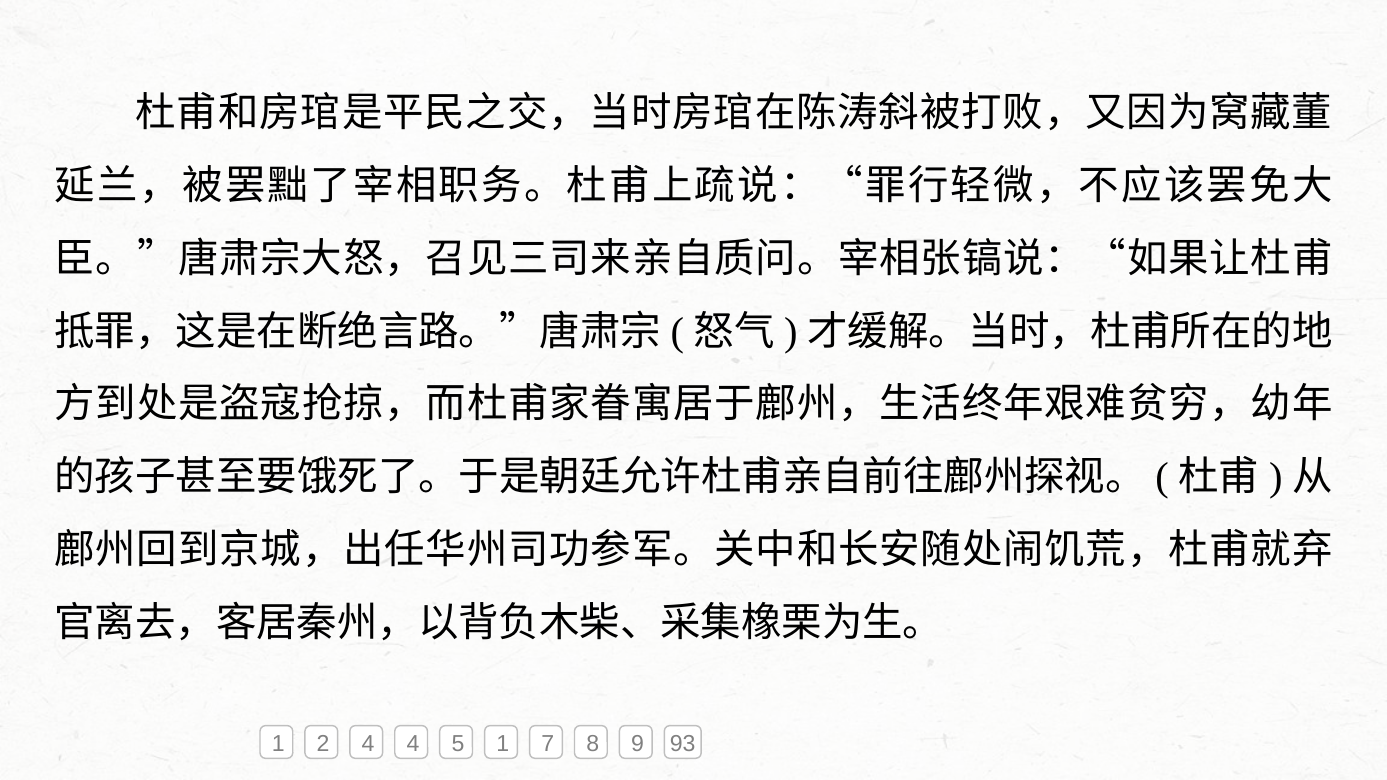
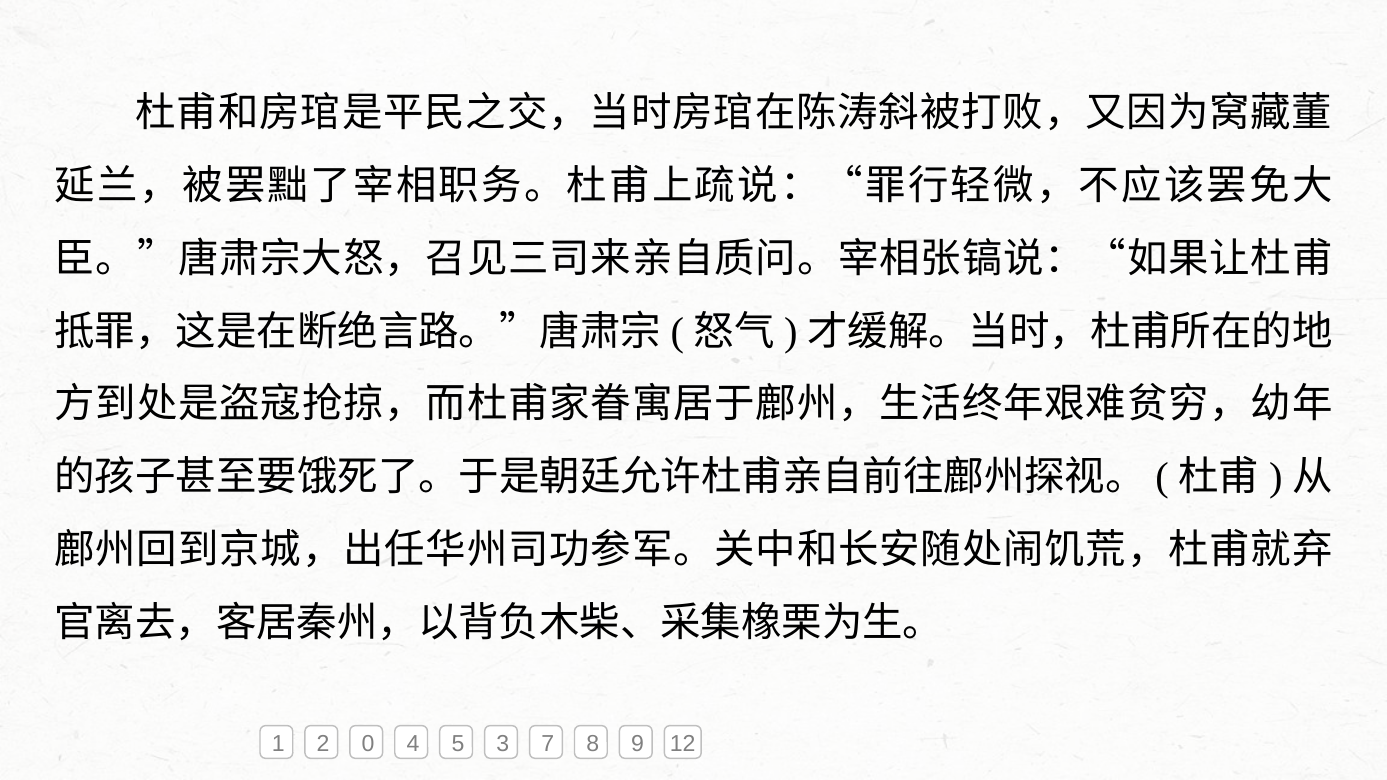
2 4: 4 -> 0
5 1: 1 -> 3
93: 93 -> 12
